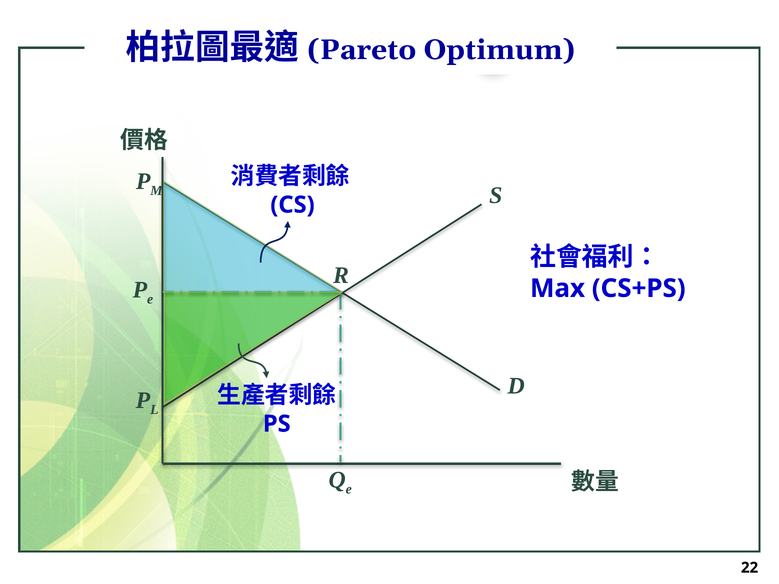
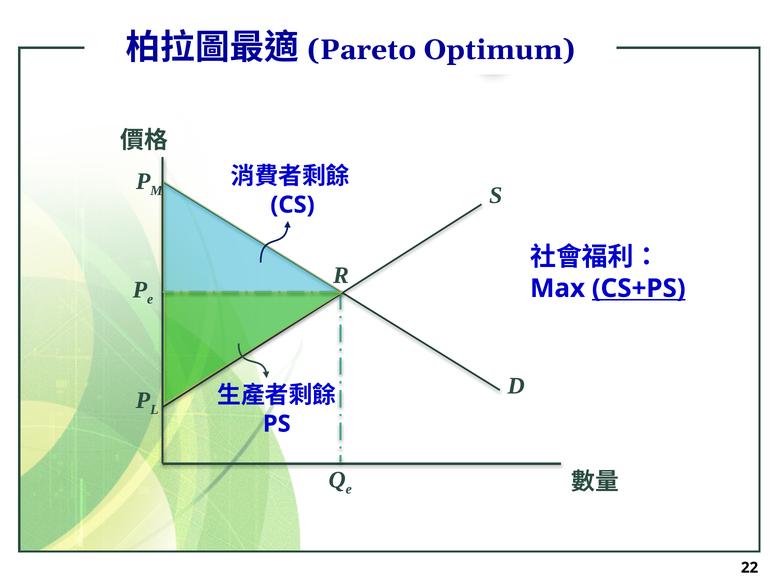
CS+PS underline: none -> present
